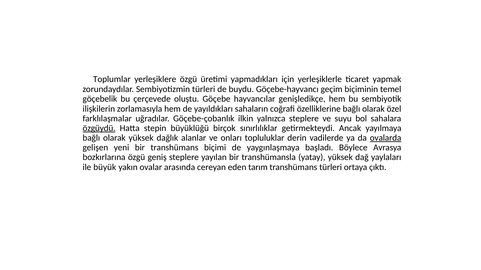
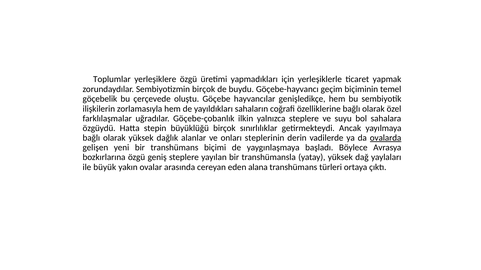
Sembiyotizmin türleri: türleri -> birçok
özgüydü underline: present -> none
topluluklar: topluluklar -> steplerinin
tarım: tarım -> alana
